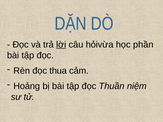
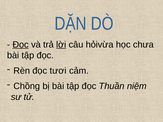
Đọc at (21, 45) underline: none -> present
phần: phần -> chưa
thua: thua -> tươi
Hoảng: Hoảng -> Chồng
